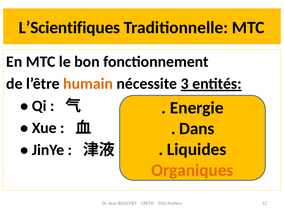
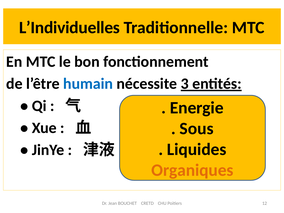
L’Scientifiques: L’Scientifiques -> L’Individuelles
humain colour: orange -> blue
Dans: Dans -> Sous
